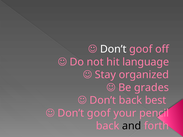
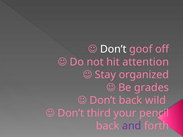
language: language -> attention
best: best -> wild
goof at (99, 113): goof -> third
and colour: black -> purple
